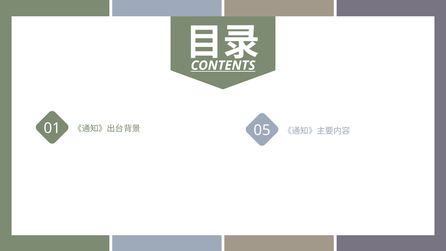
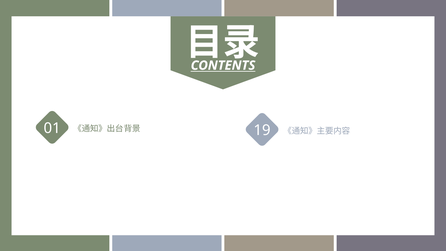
05: 05 -> 19
